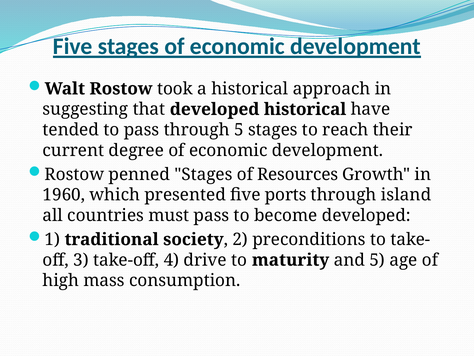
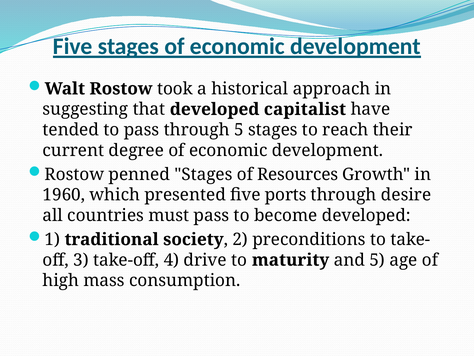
developed historical: historical -> capitalist
island: island -> desire
